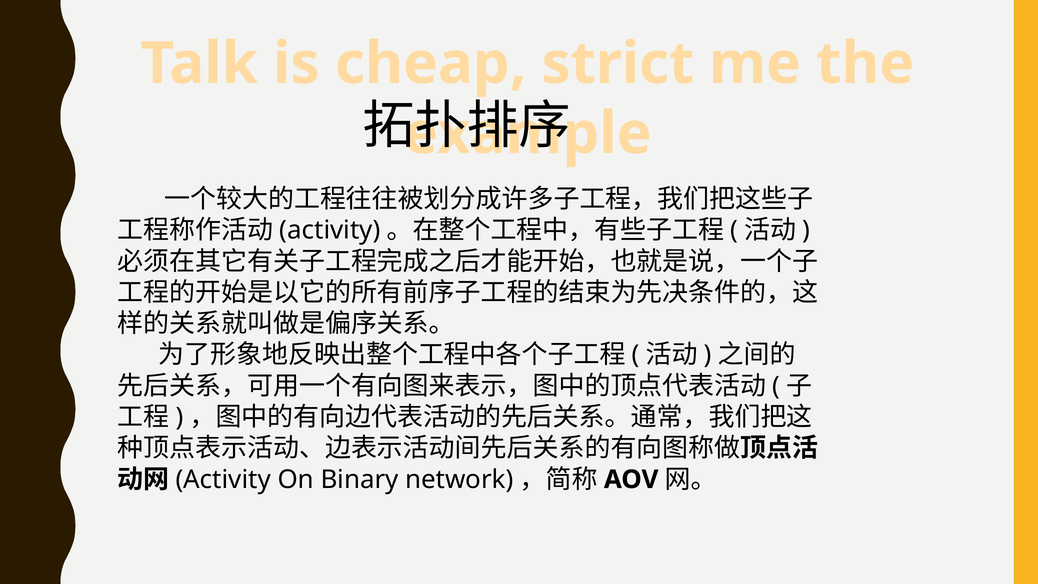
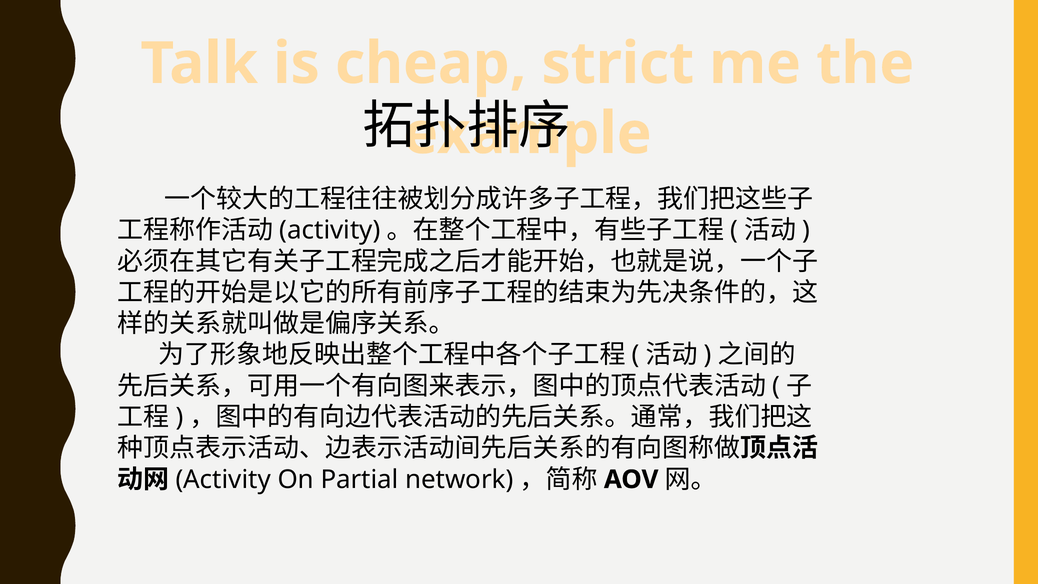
Binary: Binary -> Partial
